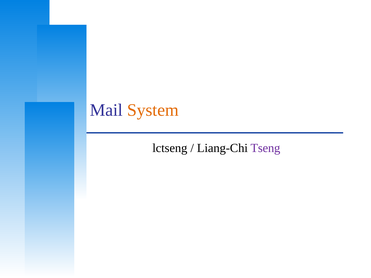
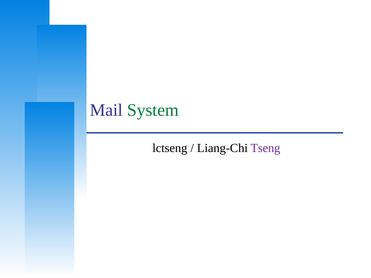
System colour: orange -> green
